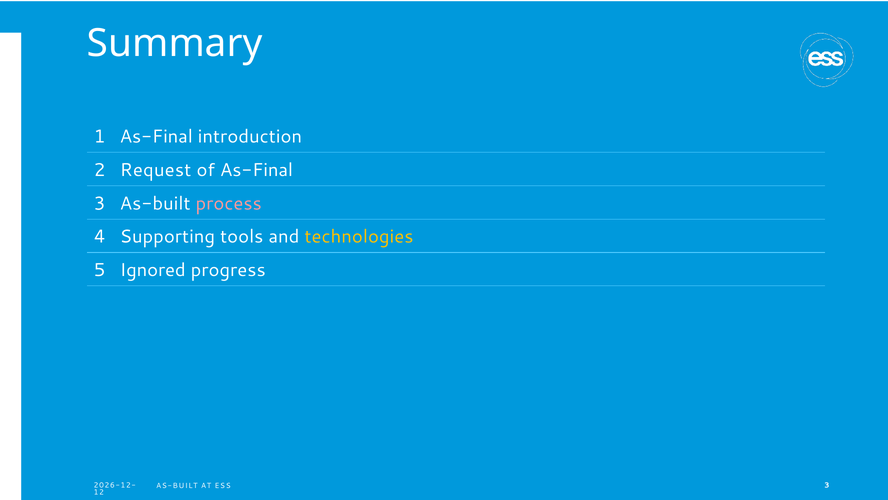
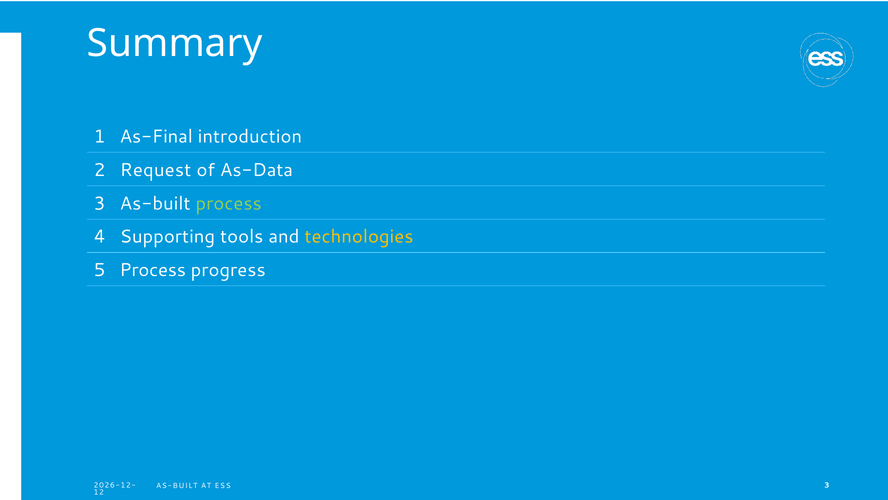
of As-Final: As-Final -> As-Data
process at (229, 203) colour: pink -> light green
5 Ignored: Ignored -> Process
